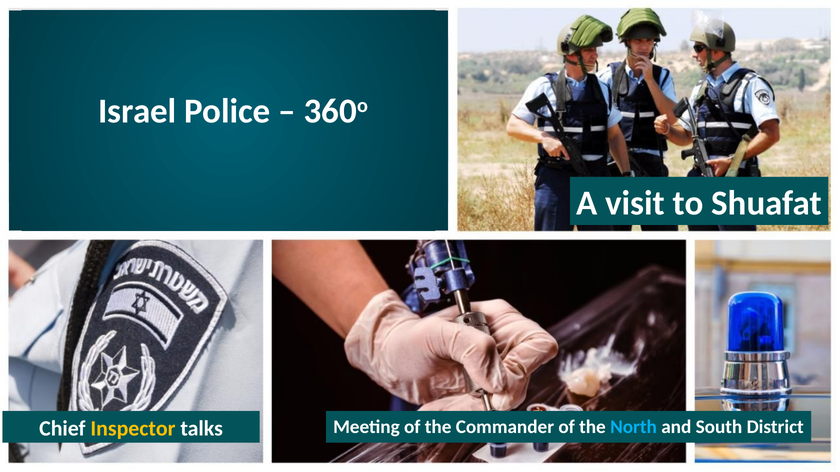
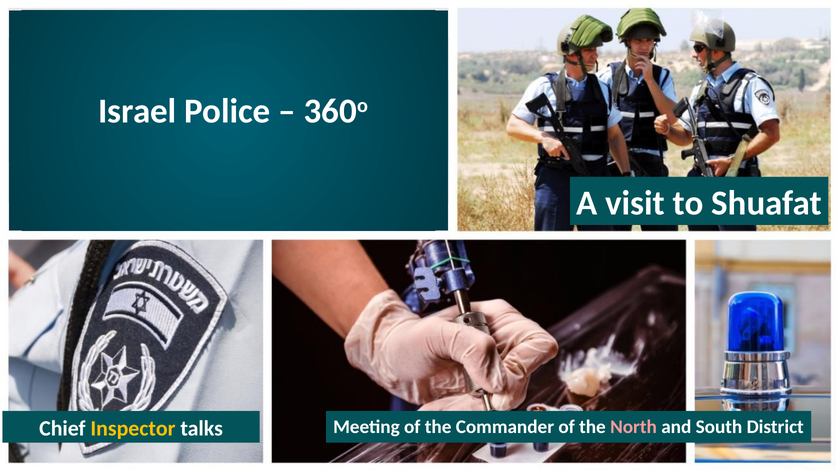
North colour: light blue -> pink
